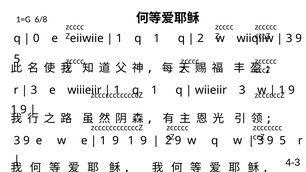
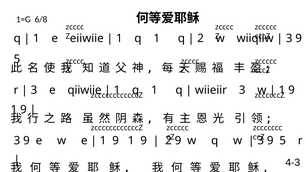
0 at (36, 38): 0 -> 1
e wiiieiir: wiiieiir -> qiiwiie
